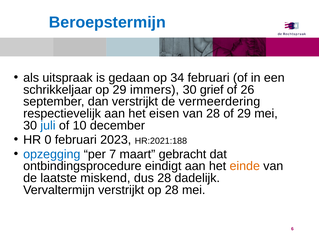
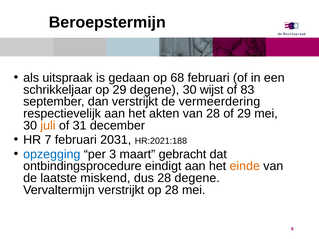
Beroepstermijn colour: blue -> black
34: 34 -> 68
29 immers: immers -> degene
grief: grief -> wijst
26: 26 -> 83
eisen: eisen -> akten
juli colour: blue -> orange
10: 10 -> 31
0: 0 -> 7
2023: 2023 -> 2031
7: 7 -> 3
28 dadelijk: dadelijk -> degene
